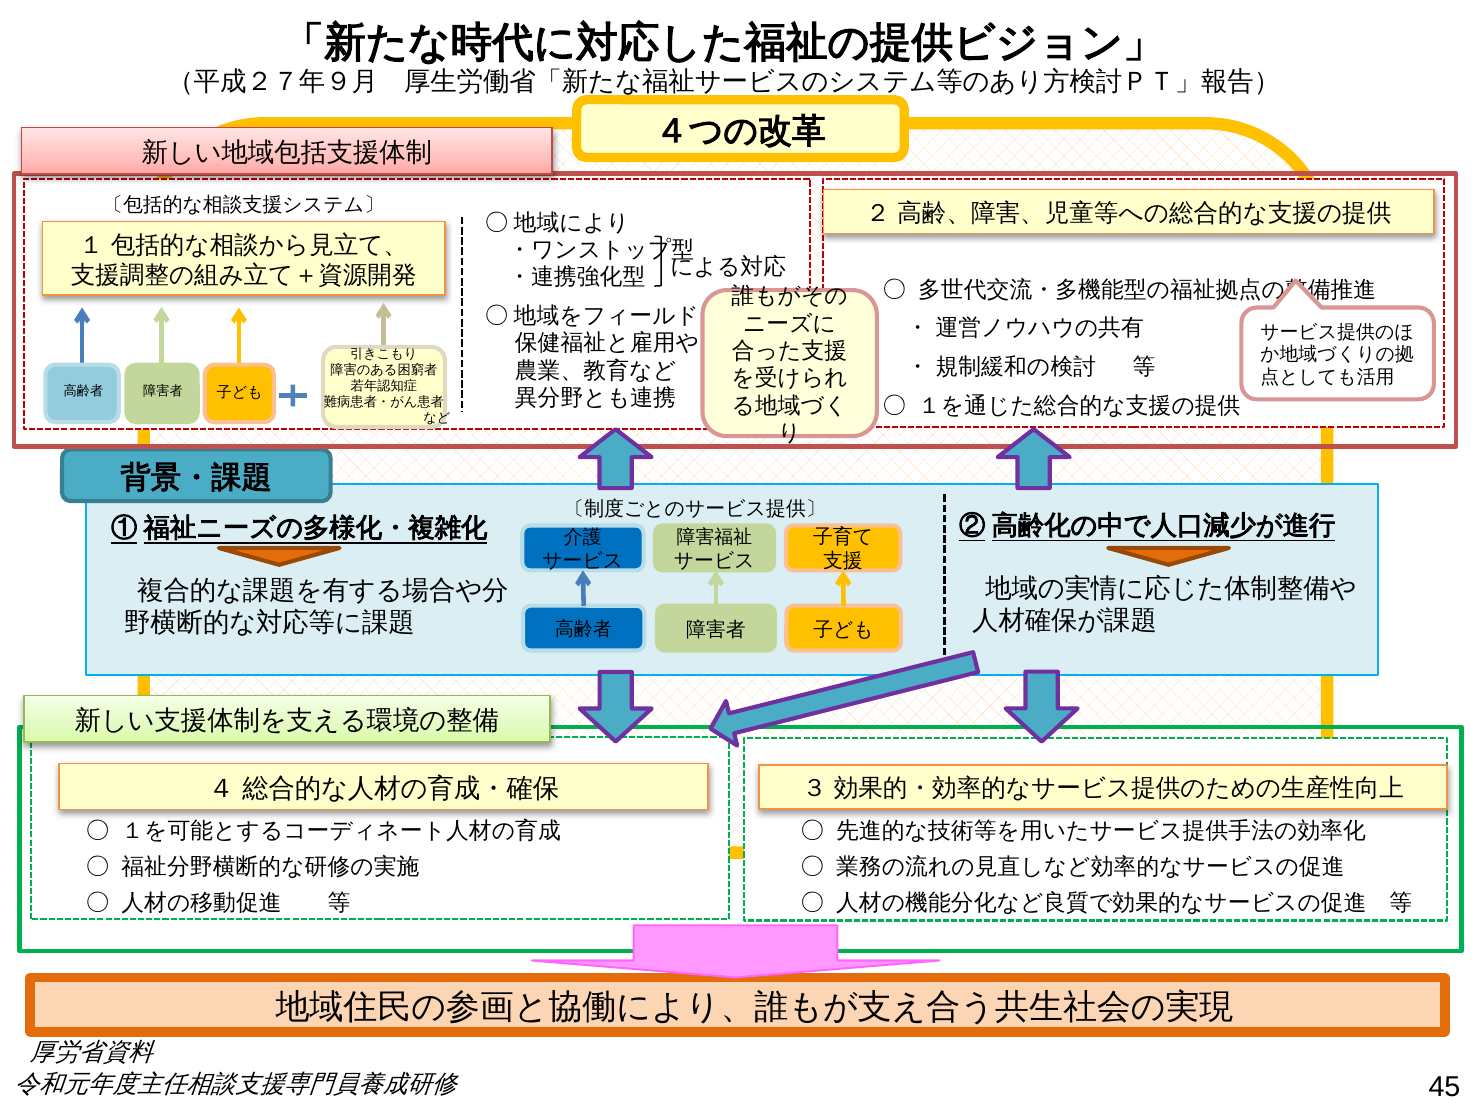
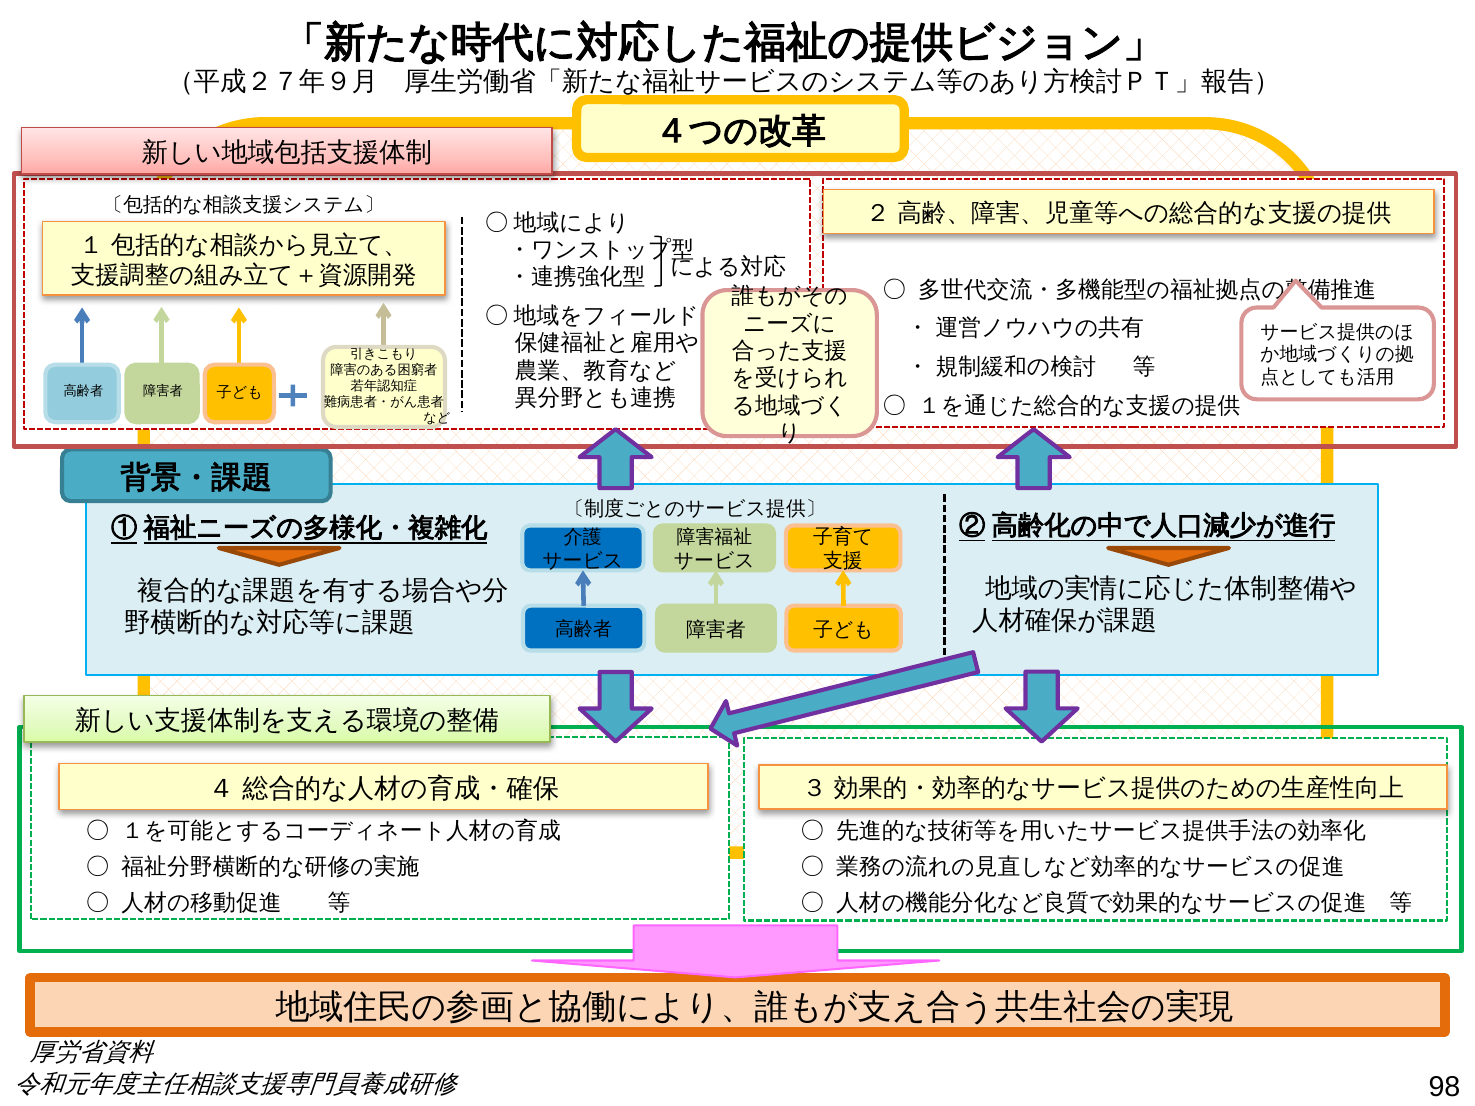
45: 45 -> 98
